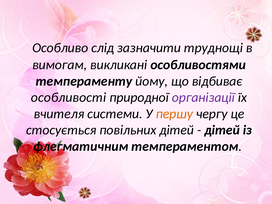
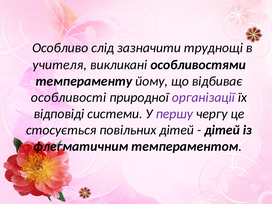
вимогам: вимогам -> учителя
вчителя: вчителя -> відповіді
першу colour: orange -> purple
